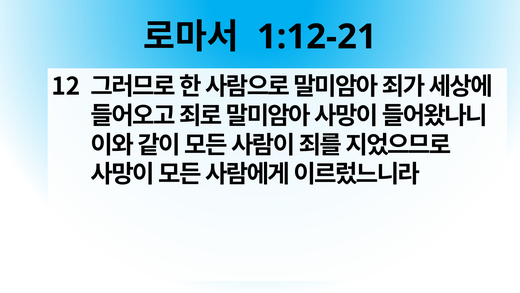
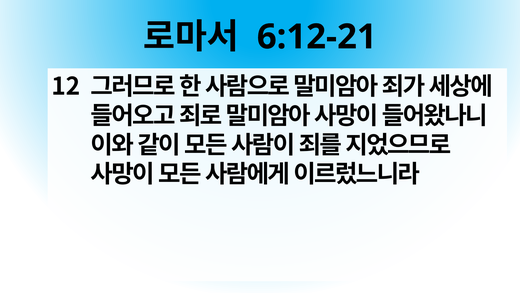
1:12-21: 1:12-21 -> 6:12-21
